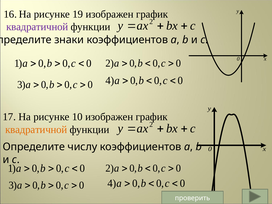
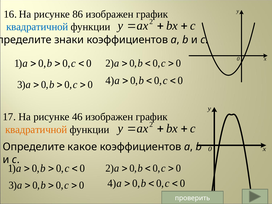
19: 19 -> 86
квадратичной at (37, 27) colour: purple -> blue
10: 10 -> 46
числу: числу -> какое
